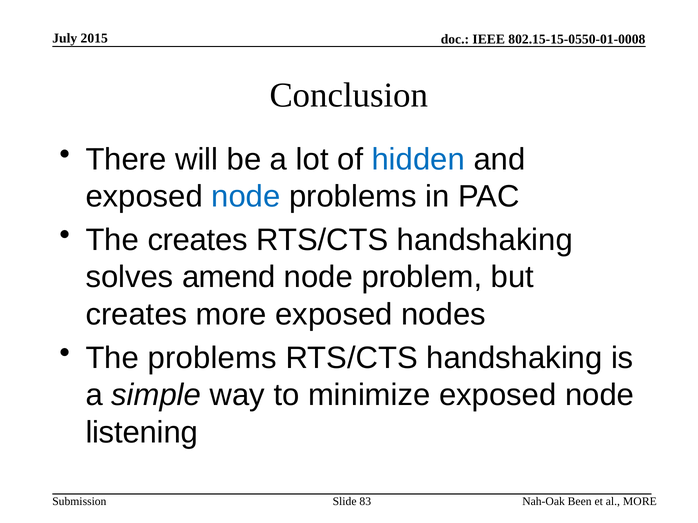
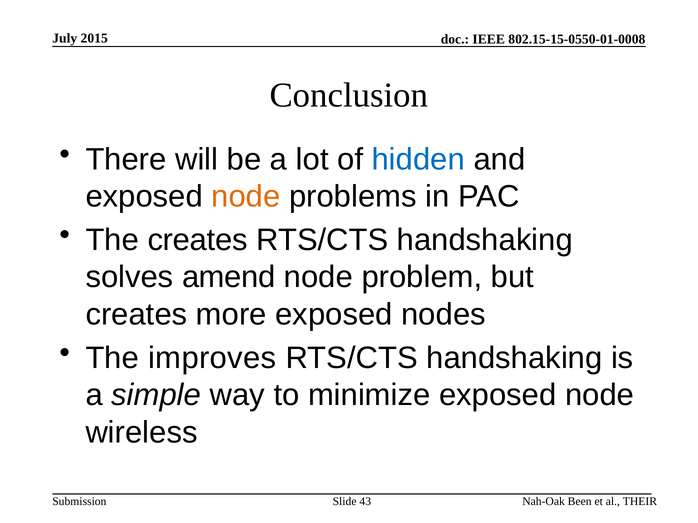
node at (246, 197) colour: blue -> orange
The problems: problems -> improves
listening: listening -> wireless
al MORE: MORE -> THEIR
83: 83 -> 43
